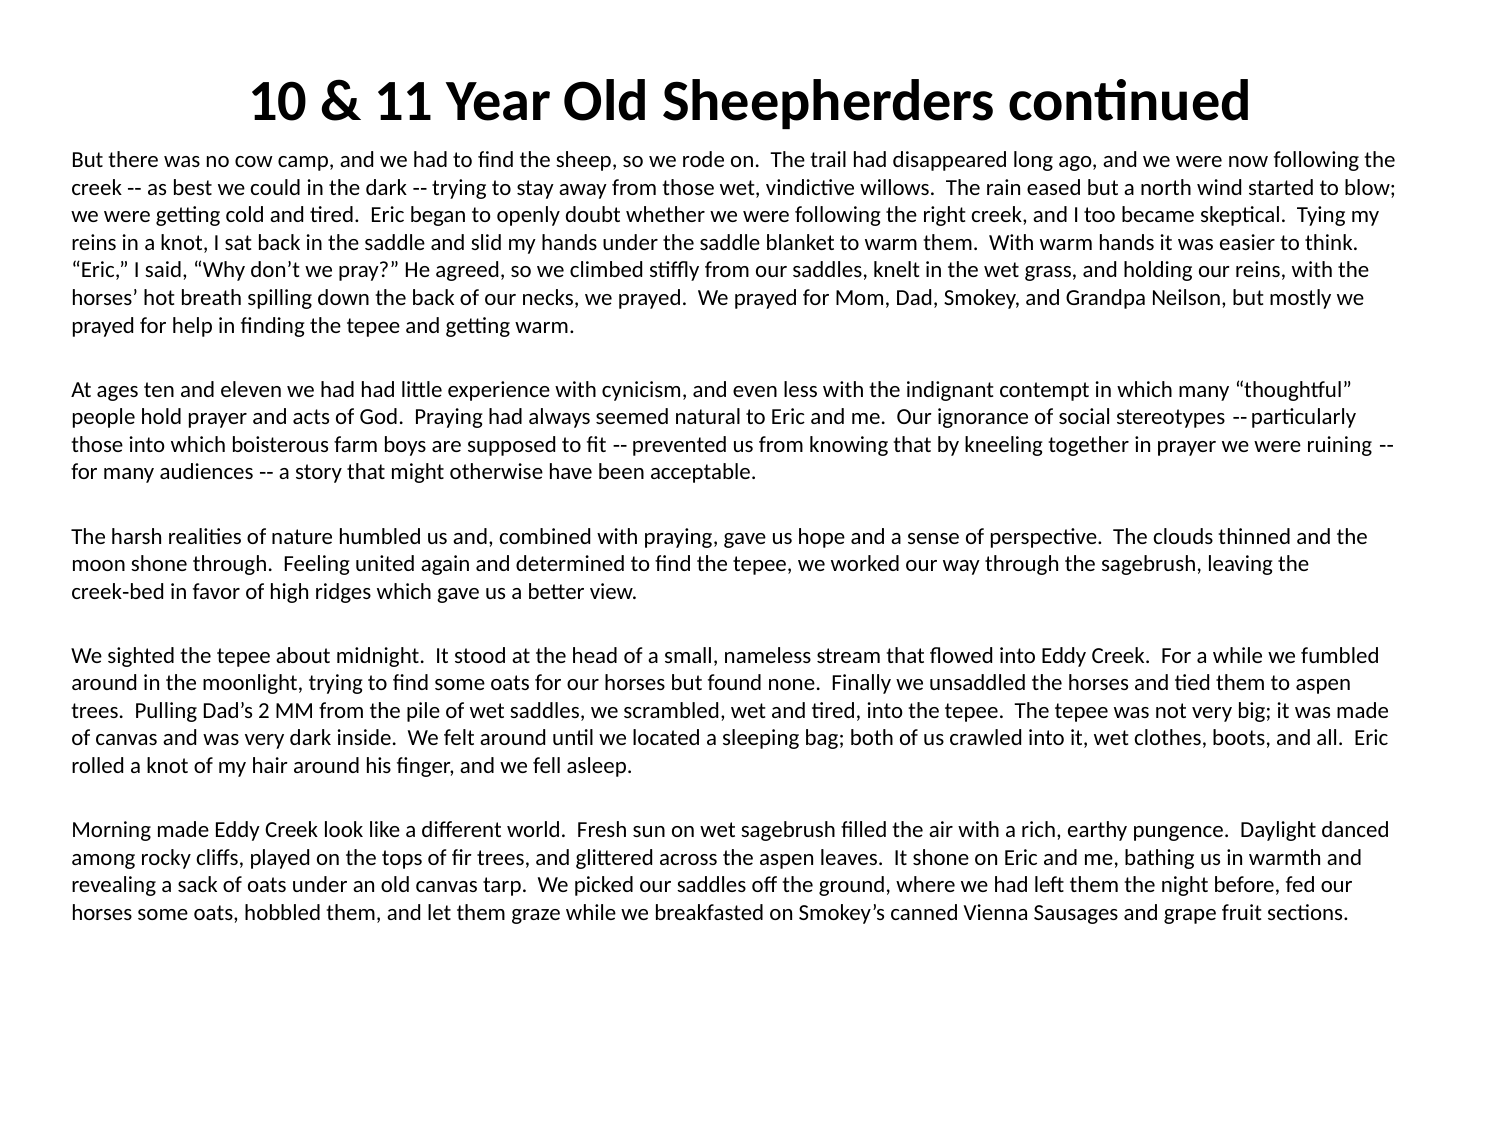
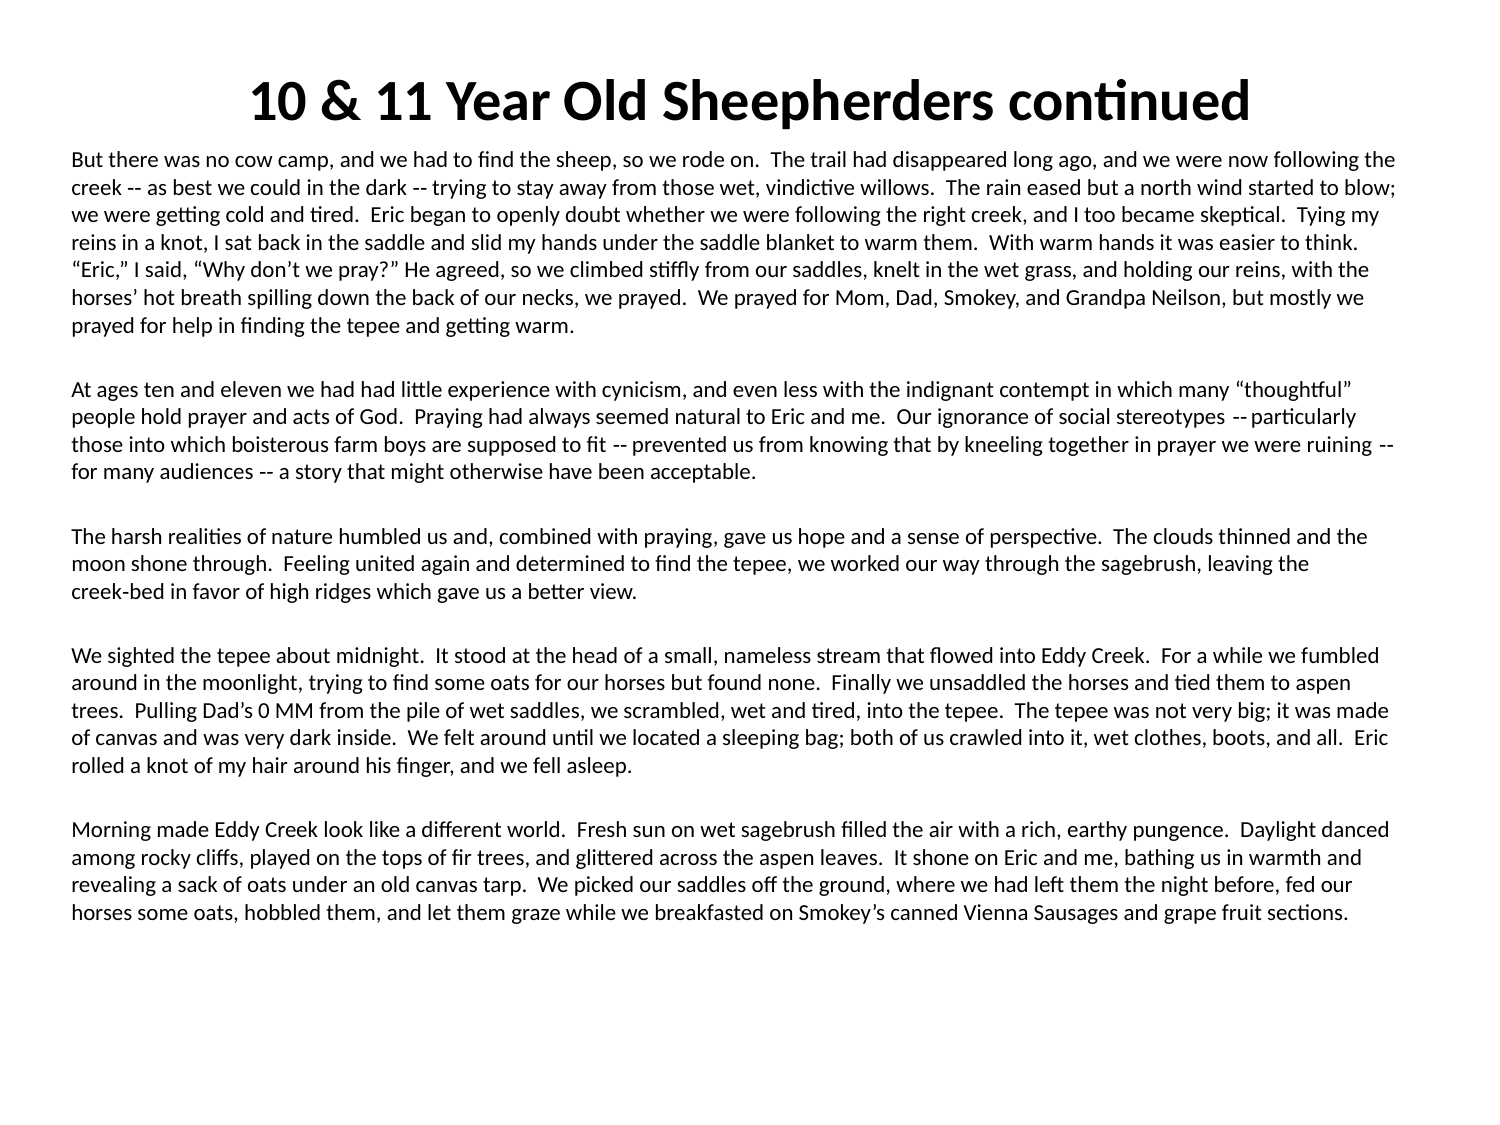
2: 2 -> 0
